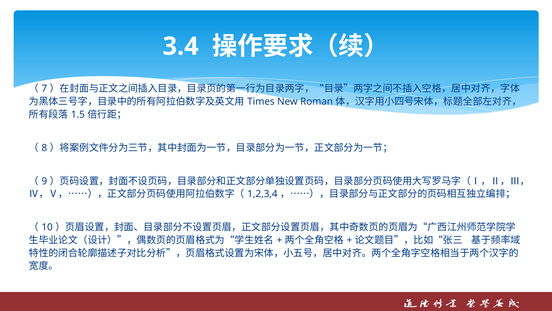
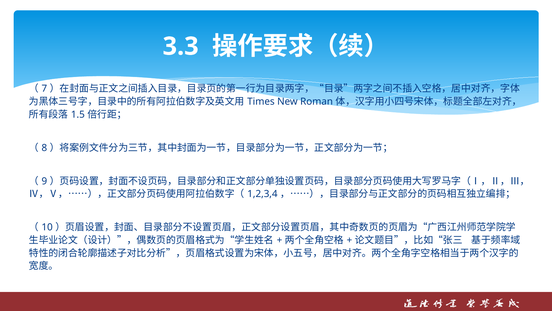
3.4: 3.4 -> 3.3
